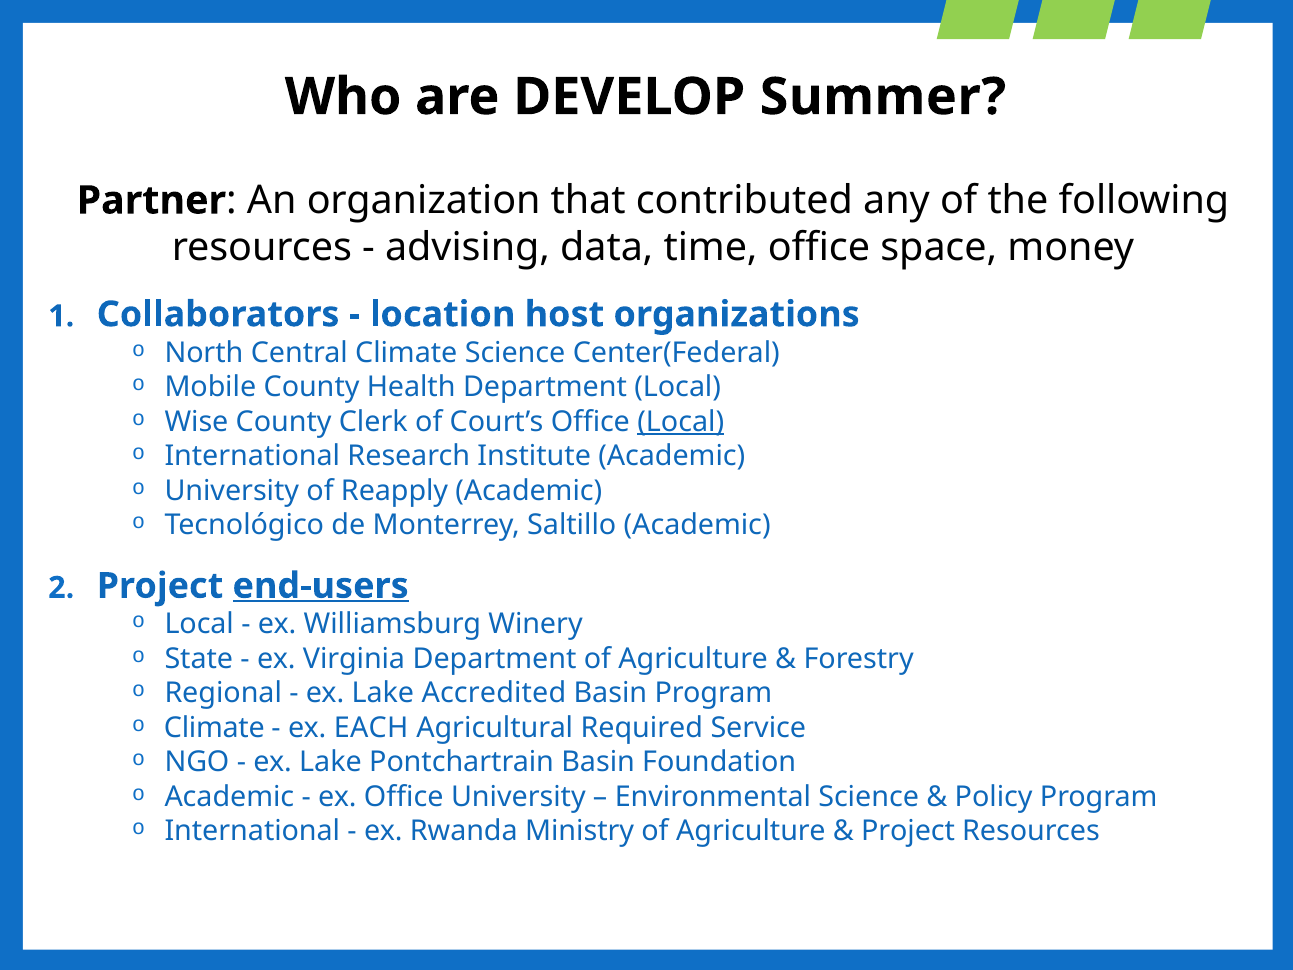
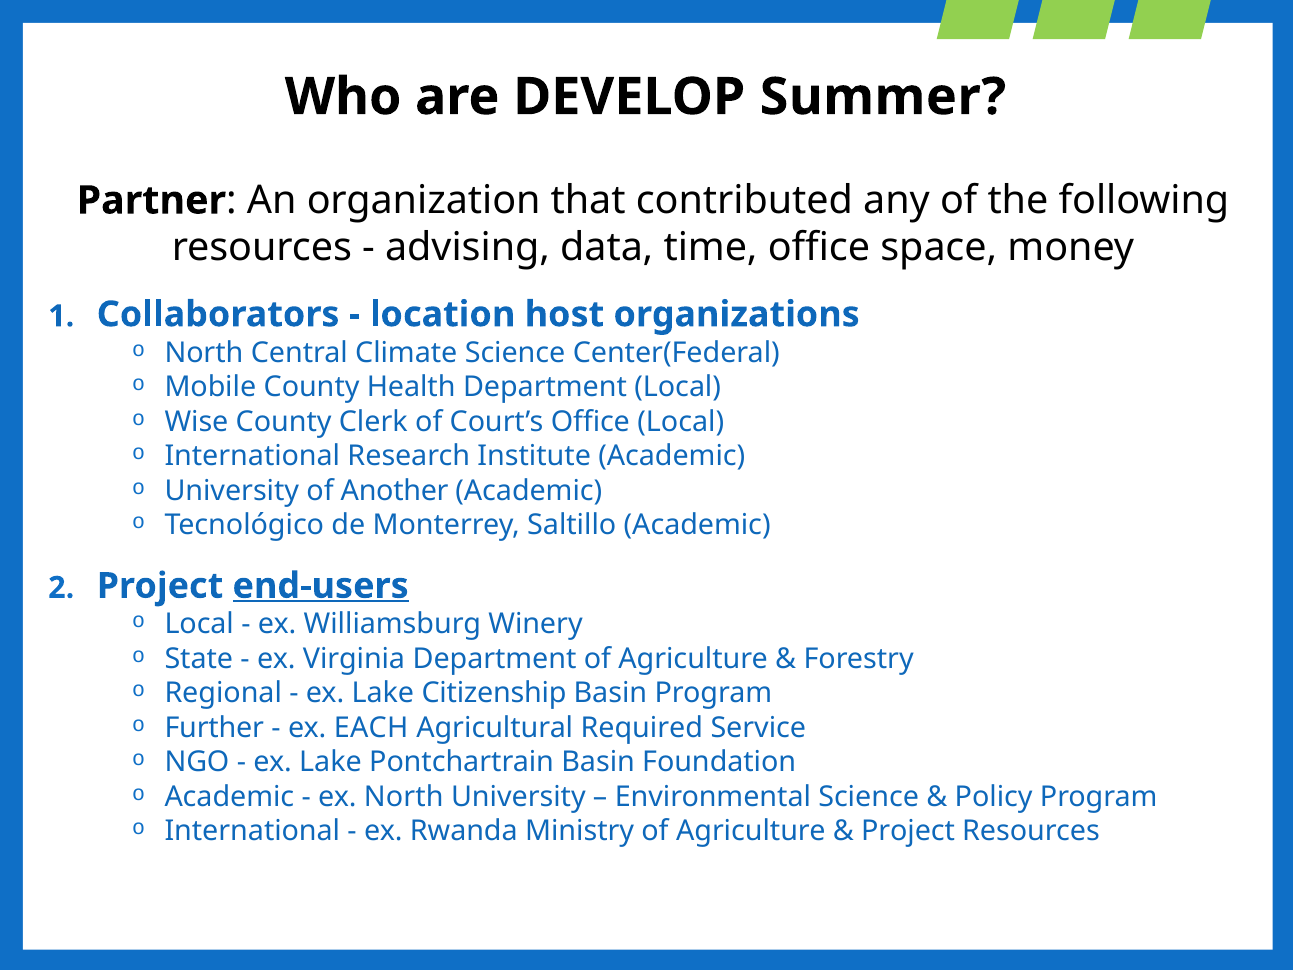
Local at (681, 422) underline: present -> none
Reapply: Reapply -> Another
Accredited: Accredited -> Citizenship
Climate at (214, 727): Climate -> Further
ex Office: Office -> North
